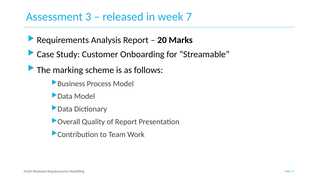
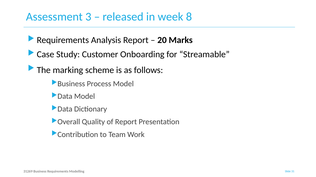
7: 7 -> 8
